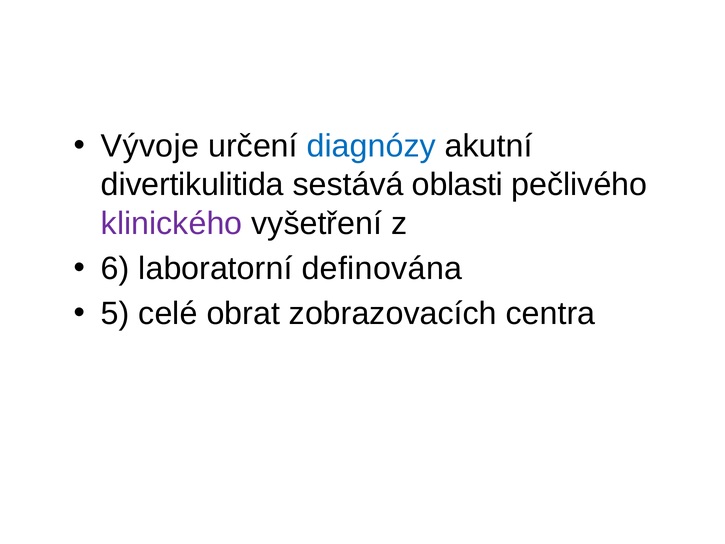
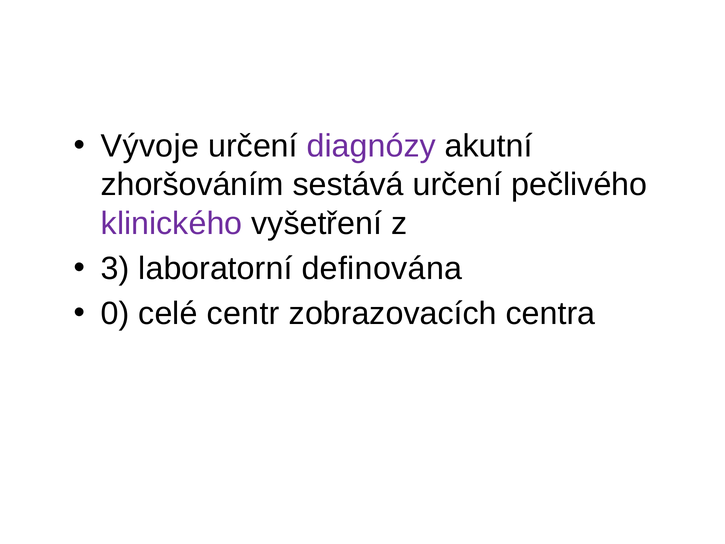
diagnózy colour: blue -> purple
divertikulitida: divertikulitida -> zhoršováním
sestává oblasti: oblasti -> určení
6: 6 -> 3
5: 5 -> 0
obrat: obrat -> centr
